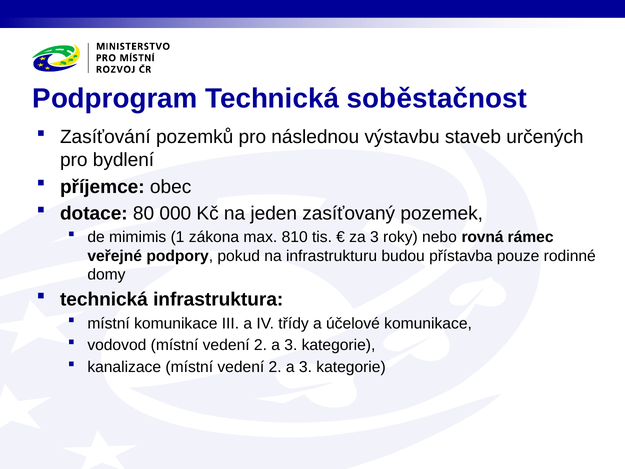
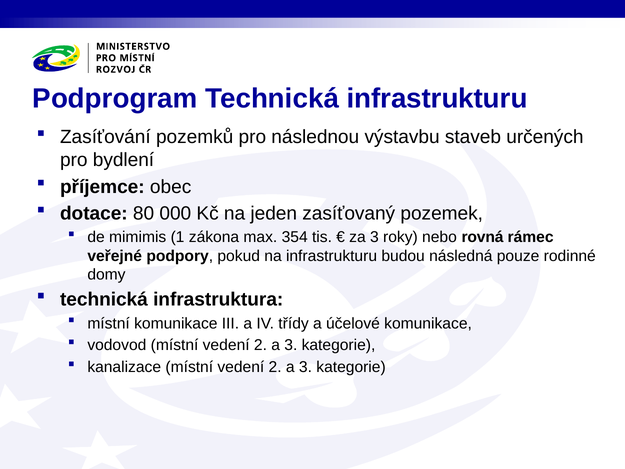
Technická soběstačnost: soběstačnost -> infrastrukturu
810: 810 -> 354
přístavba: přístavba -> následná
